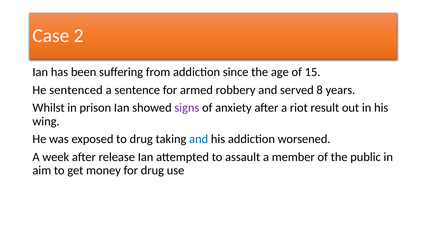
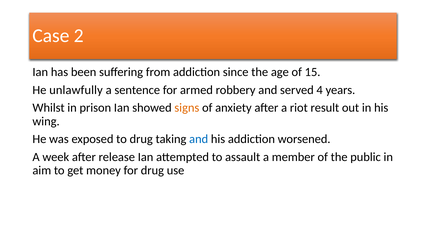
sentenced: sentenced -> unlawfully
8: 8 -> 4
signs colour: purple -> orange
